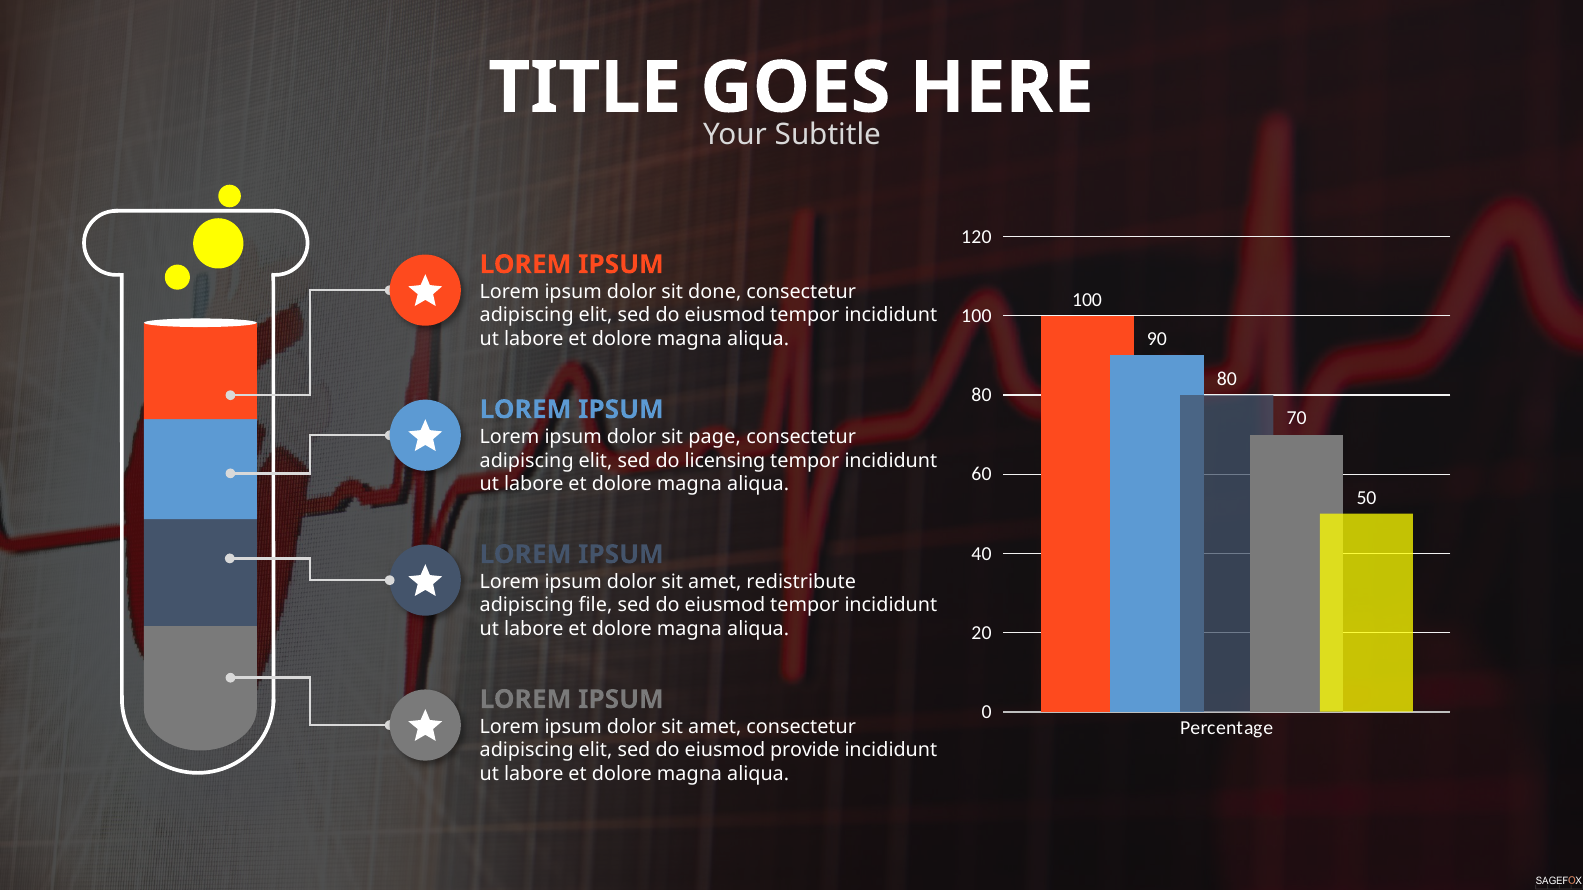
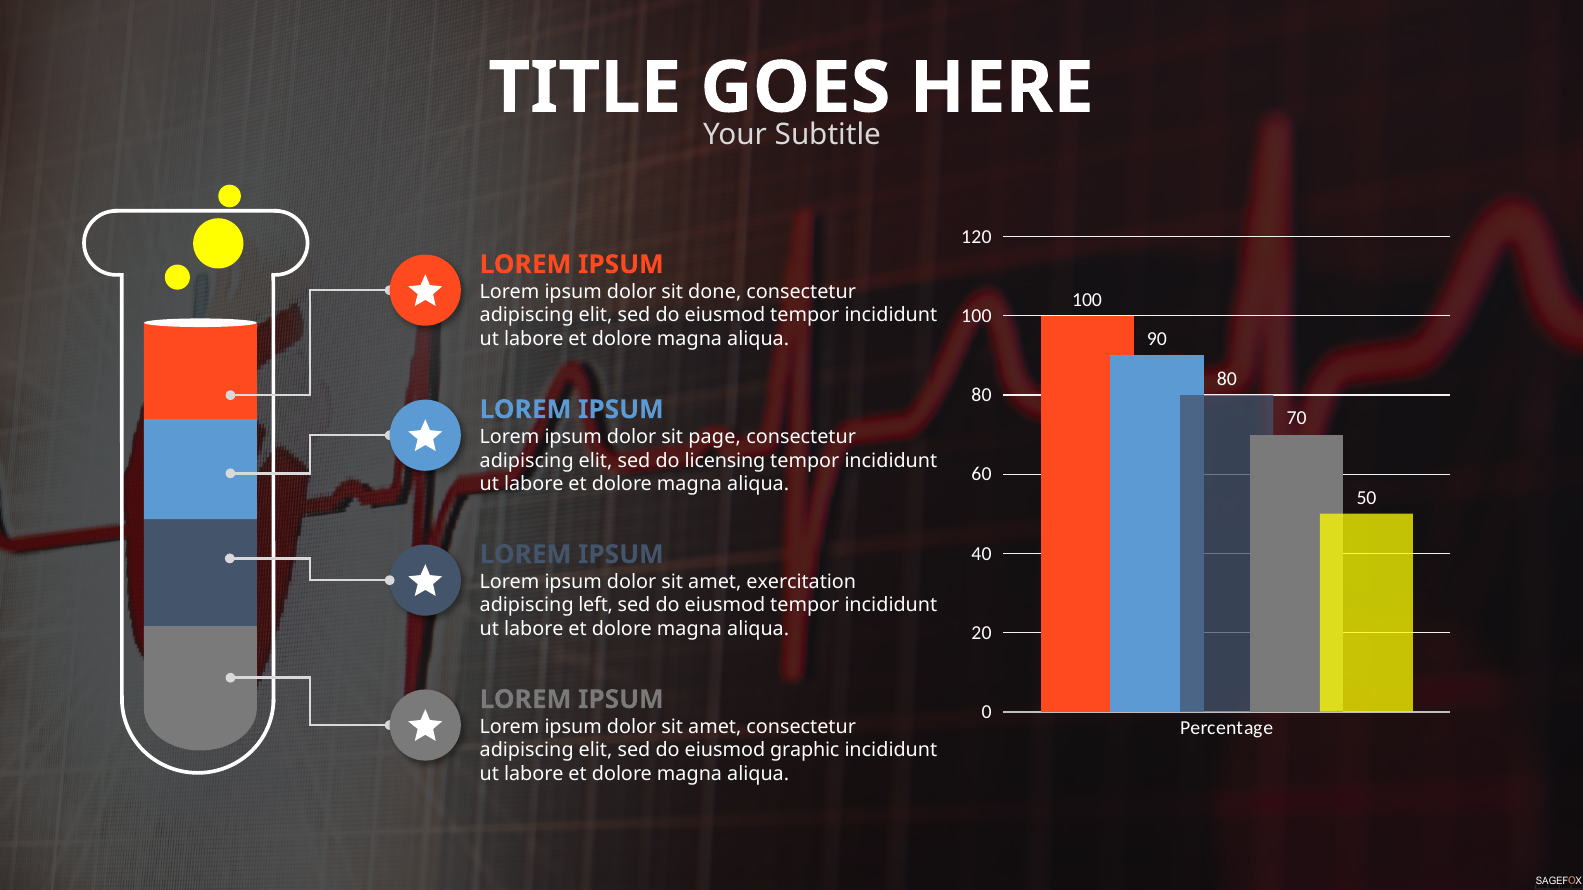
redistribute: redistribute -> exercitation
file: file -> left
provide: provide -> graphic
